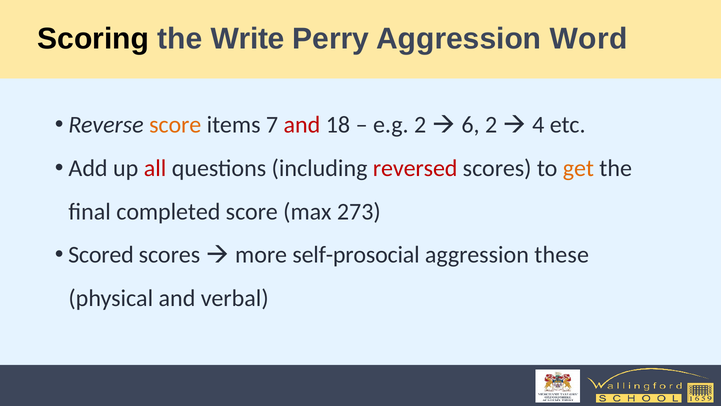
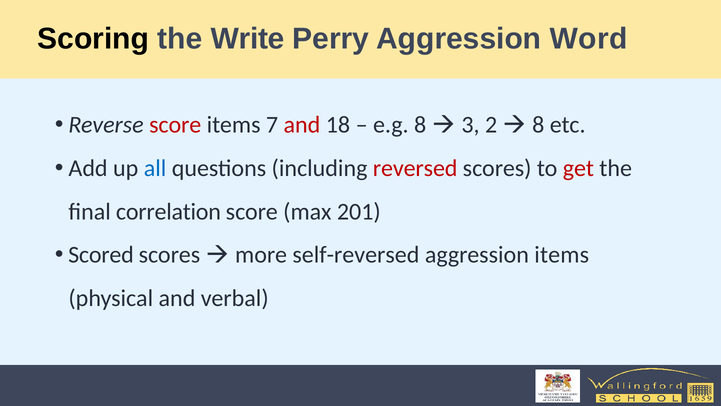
score at (175, 125) colour: orange -> red
e.g 2: 2 -> 8
6: 6 -> 3
4 at (538, 125): 4 -> 8
all colour: red -> blue
get colour: orange -> red
completed: completed -> correlation
273: 273 -> 201
self-prosocial: self-prosocial -> self-reversed
aggression these: these -> items
